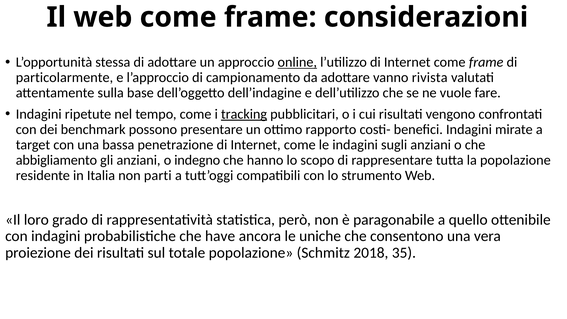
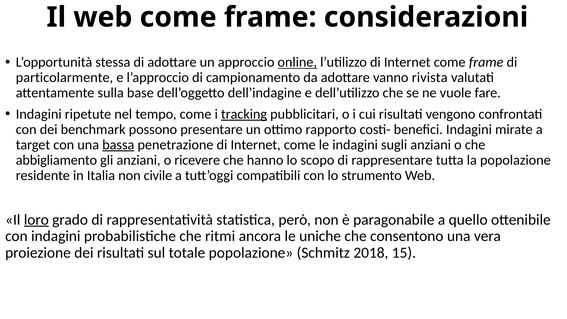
bassa underline: none -> present
indegno: indegno -> ricevere
parti: parti -> civile
loro underline: none -> present
have: have -> ritmi
35: 35 -> 15
